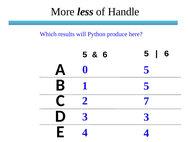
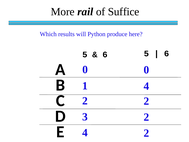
less: less -> rail
Handle: Handle -> Suffice
0 5: 5 -> 0
1 5: 5 -> 4
2 7: 7 -> 2
3 3: 3 -> 2
4 at (146, 133): 4 -> 2
